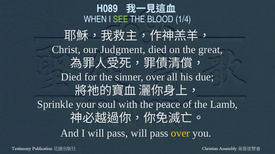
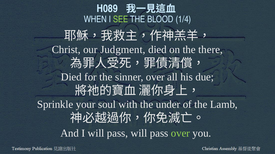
great: great -> there
peace: peace -> under
over at (180, 134) colour: yellow -> light green
